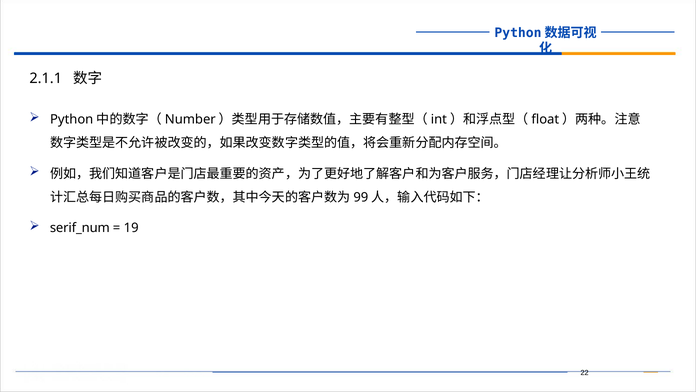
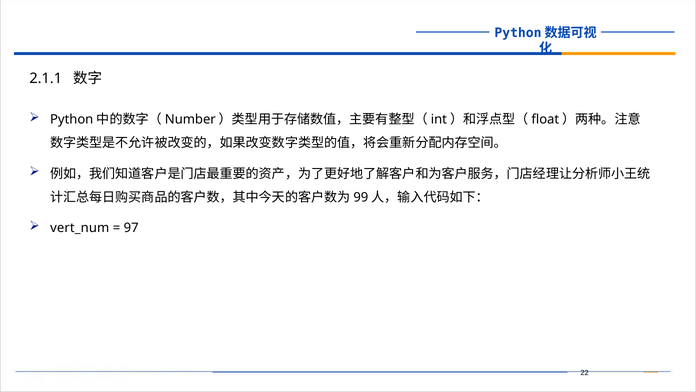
serif_num: serif_num -> vert_num
19: 19 -> 97
